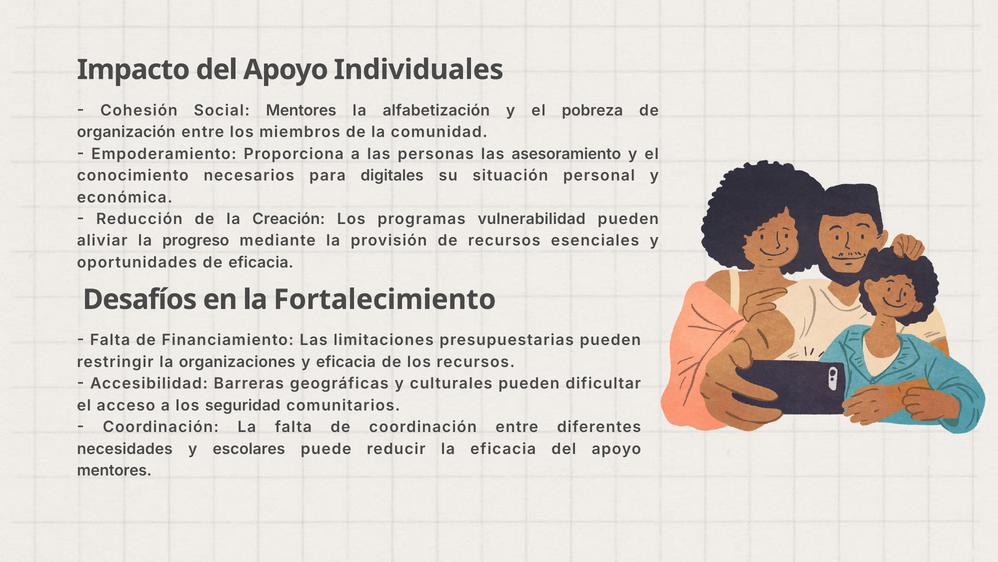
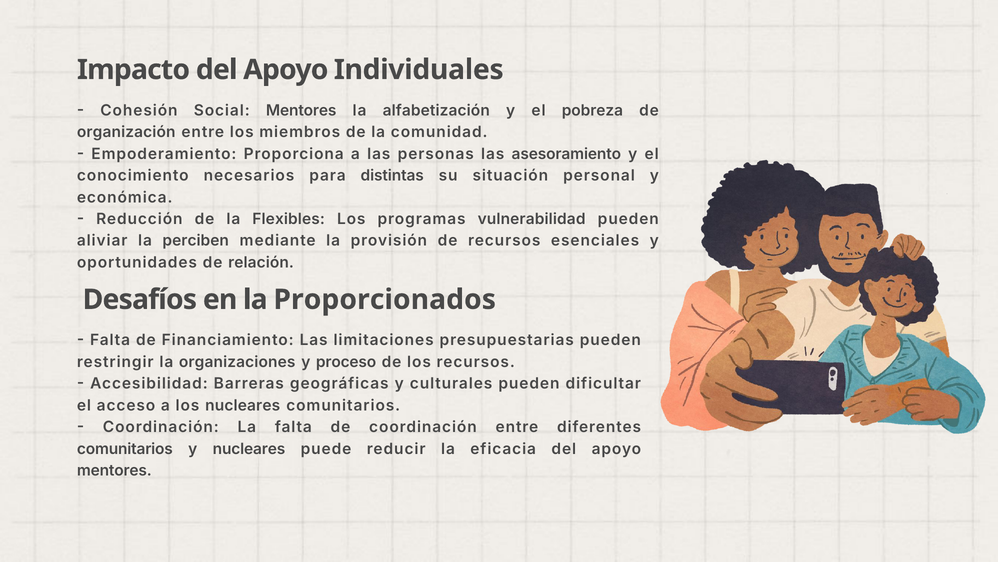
digitales: digitales -> distintas
Creación: Creación -> Flexibles
progreso: progreso -> perciben
de eficacia: eficacia -> relación
Fortalecimiento: Fortalecimiento -> Proporcionados
y eficacia: eficacia -> proceso
los seguridad: seguridad -> nucleares
necesidades at (125, 448): necesidades -> comunitarios
y escolares: escolares -> nucleares
